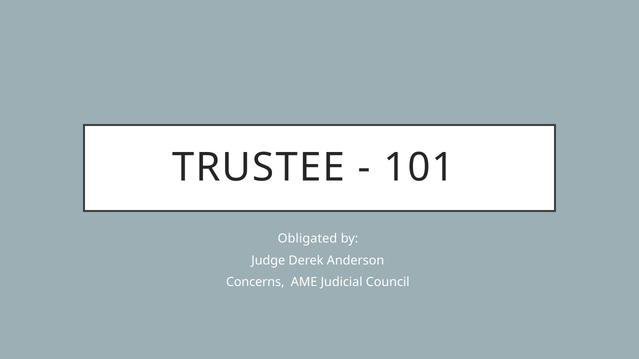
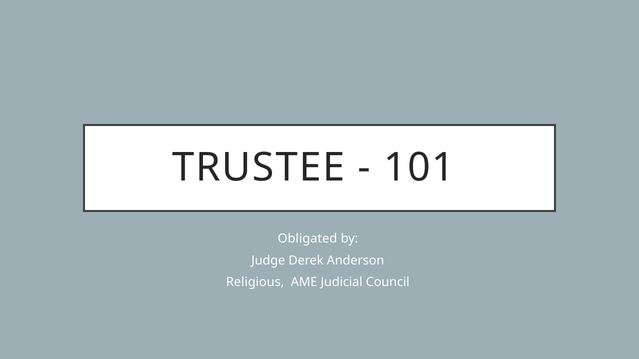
Concerns: Concerns -> Religious
